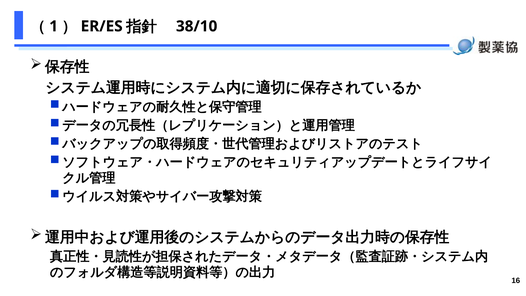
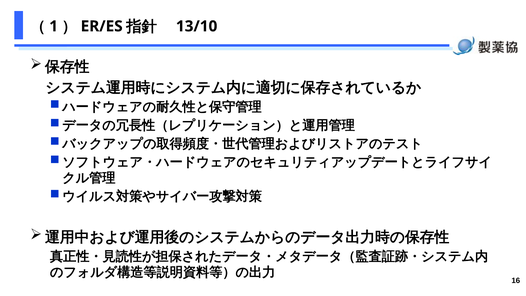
38/10: 38/10 -> 13/10
